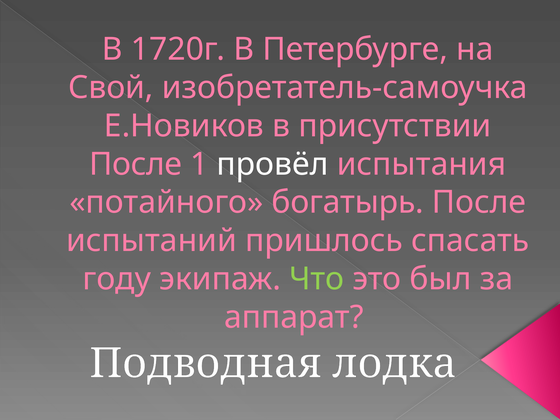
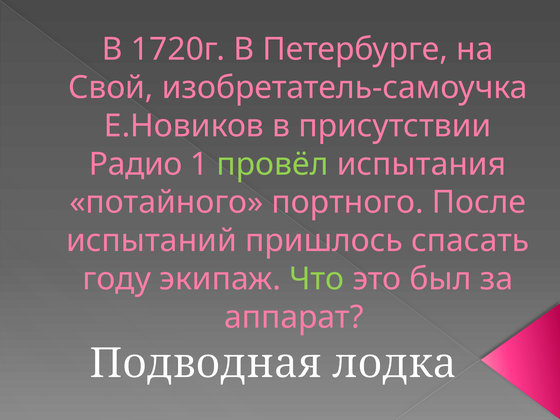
После at (136, 164): После -> Радио
провёл colour: white -> light green
богатырь: богатырь -> портного
